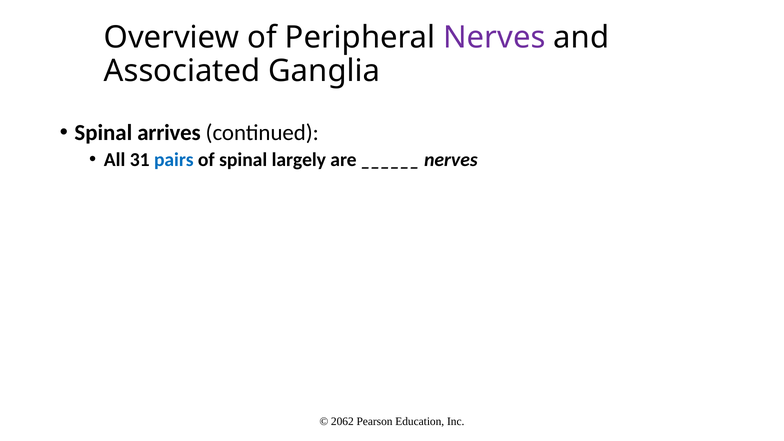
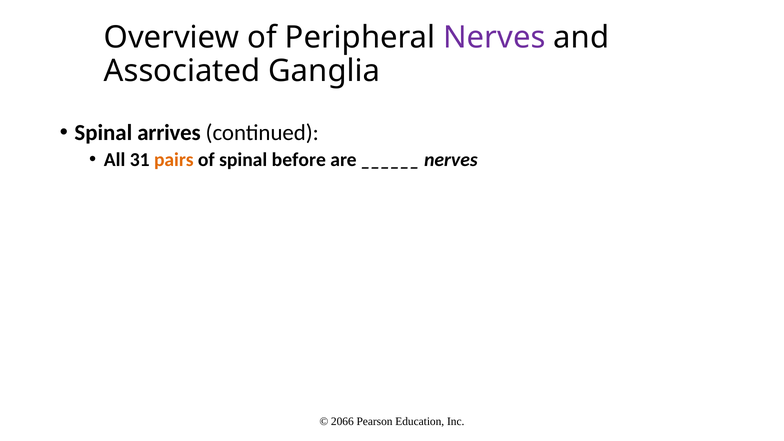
pairs colour: blue -> orange
largely: largely -> before
2062: 2062 -> 2066
